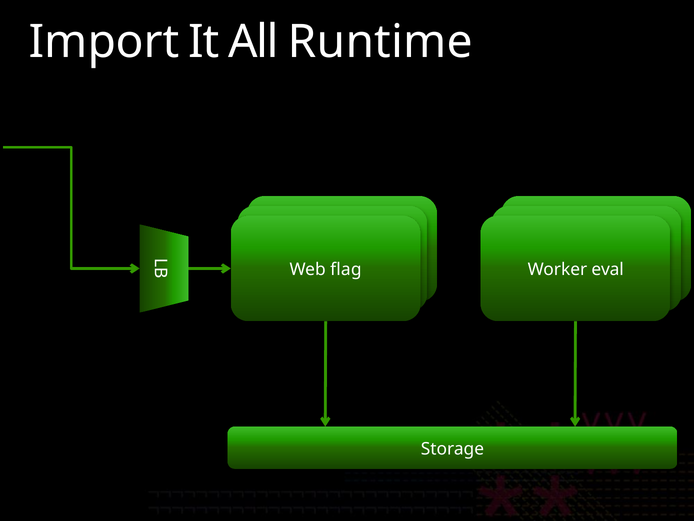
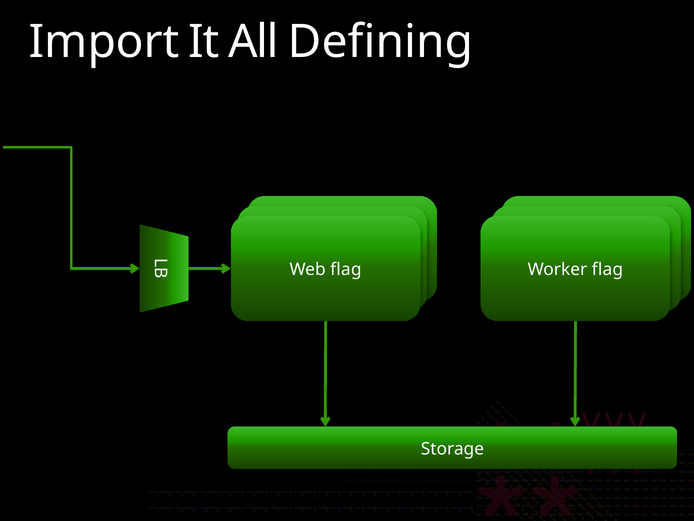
Runtime: Runtime -> Defining
eval at (608, 269): eval -> flag
